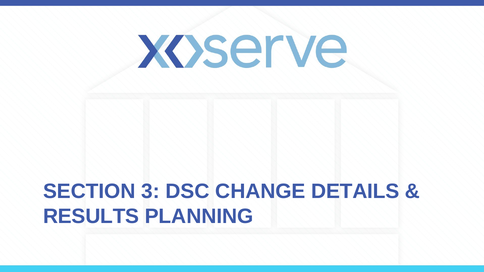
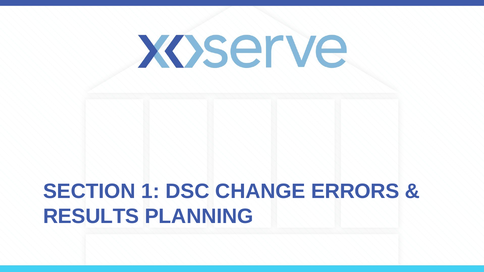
3: 3 -> 1
DETAILS: DETAILS -> ERRORS
